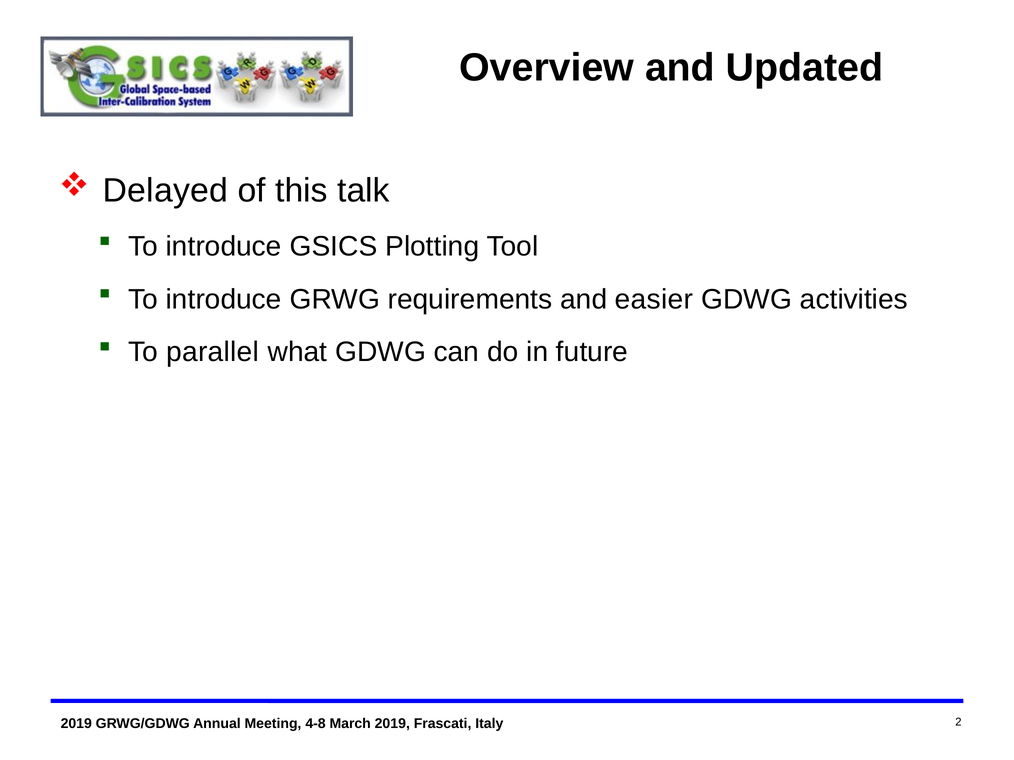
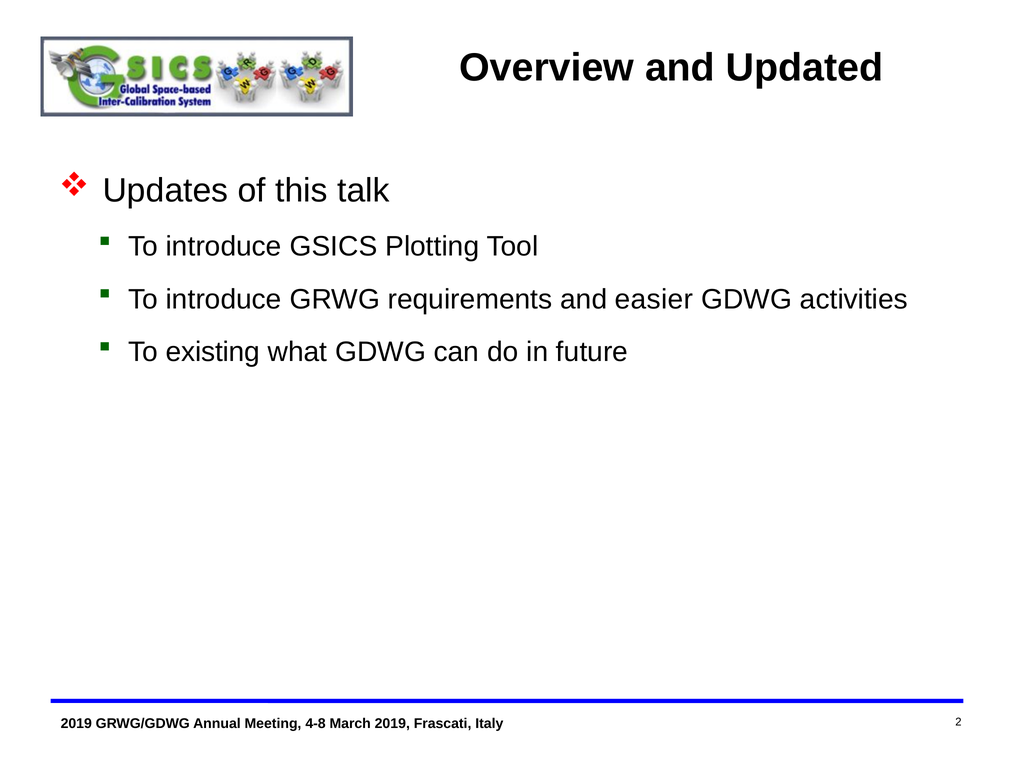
Delayed: Delayed -> Updates
parallel: parallel -> existing
